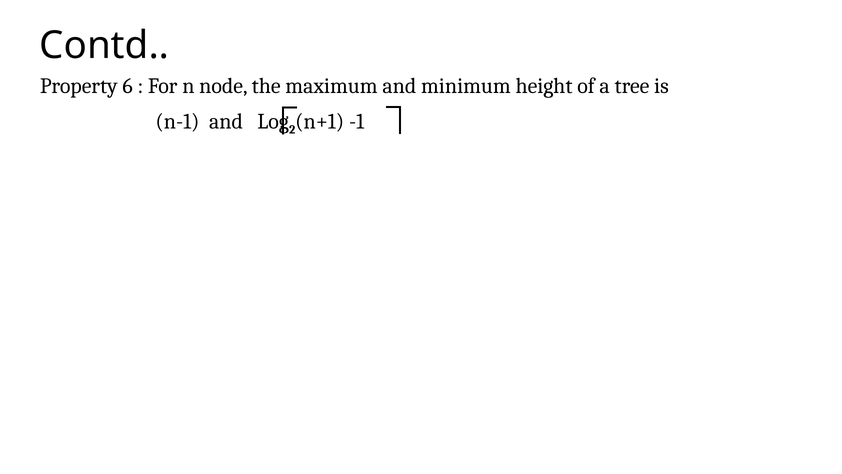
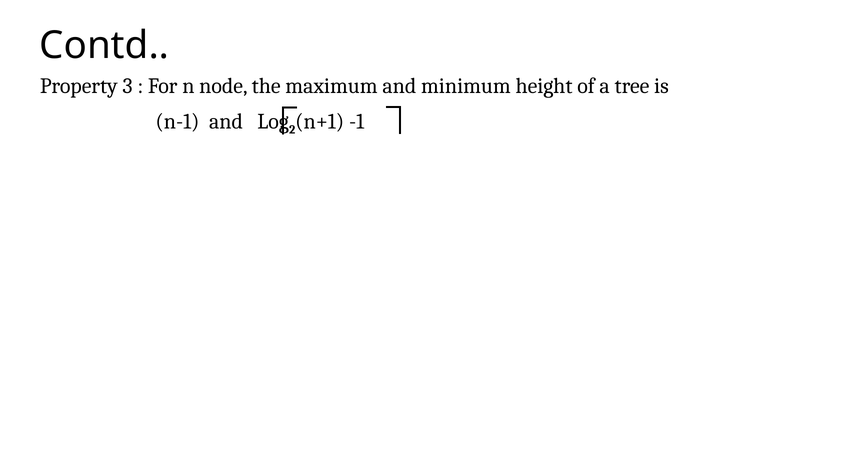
6: 6 -> 3
